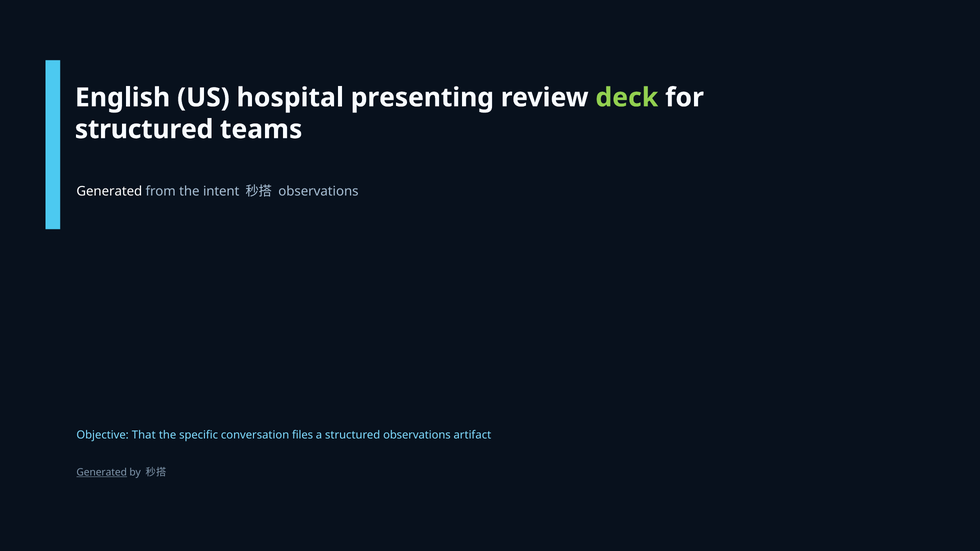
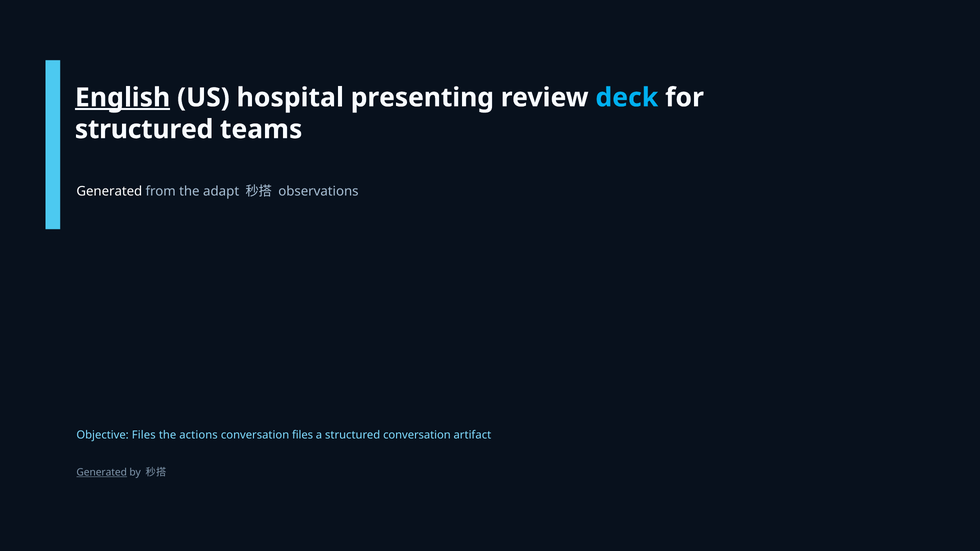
English underline: none -> present
deck colour: light green -> light blue
intent: intent -> adapt
Objective That: That -> Files
specific: specific -> actions
structured observations: observations -> conversation
